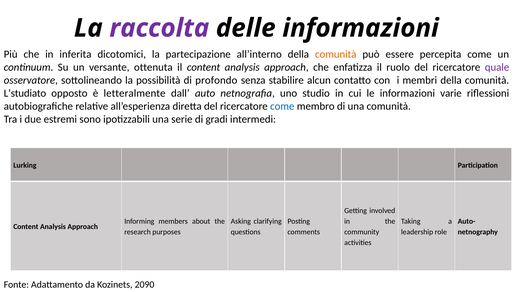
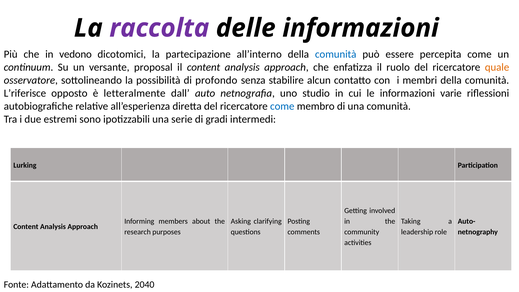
inferita: inferita -> vedono
comunità at (336, 54) colour: orange -> blue
ottenuta: ottenuta -> proposal
quale colour: purple -> orange
L’studiato: L’studiato -> L’riferisce
2090: 2090 -> 2040
